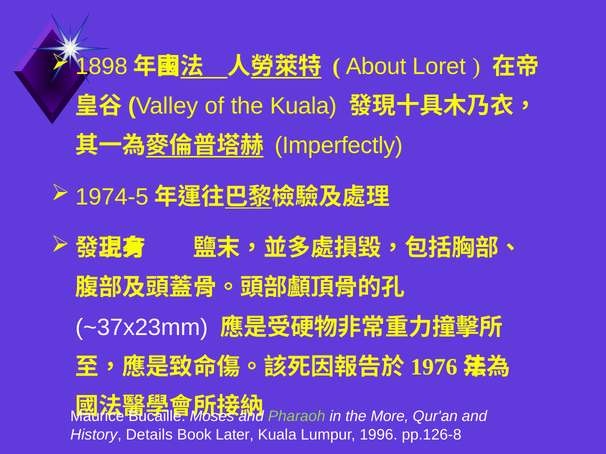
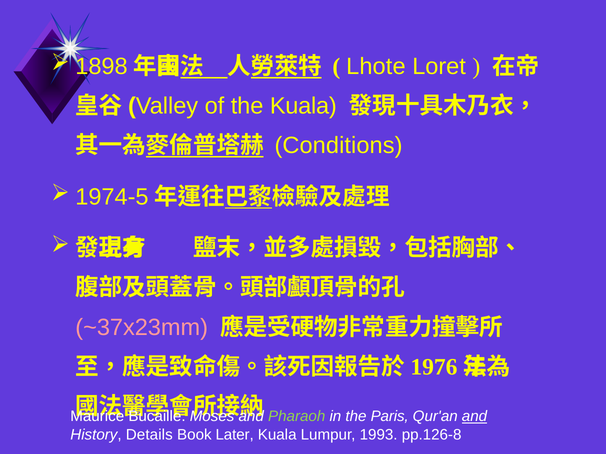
About: About -> Lhote
Imperfectly: Imperfectly -> Conditions
~37x23mm colour: white -> pink
More: More -> Paris
and at (474, 417) underline: none -> present
1996: 1996 -> 1993
